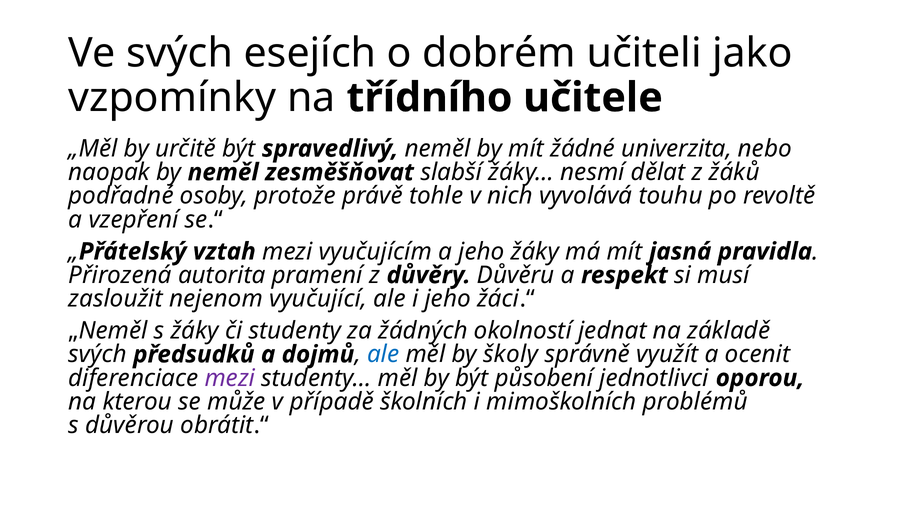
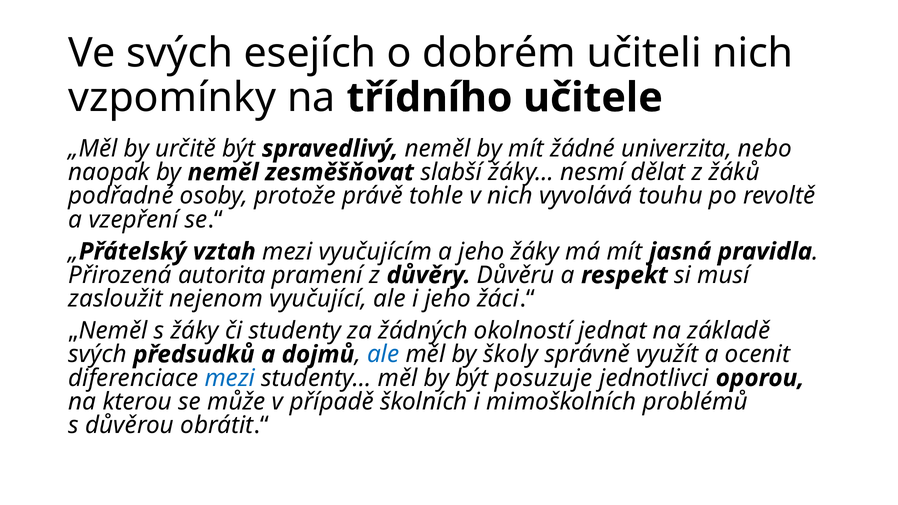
učiteli jako: jako -> nich
mezi at (230, 378) colour: purple -> blue
působení: působení -> posuzuje
